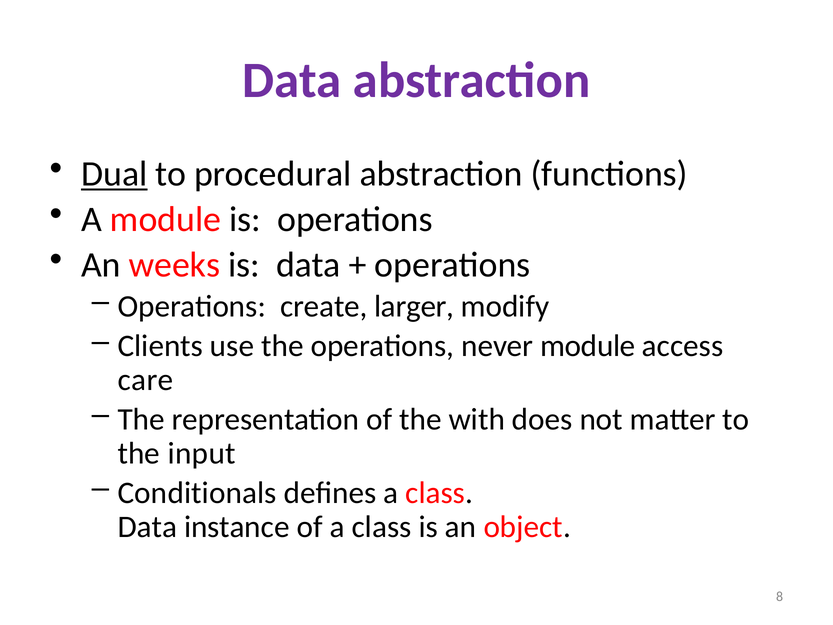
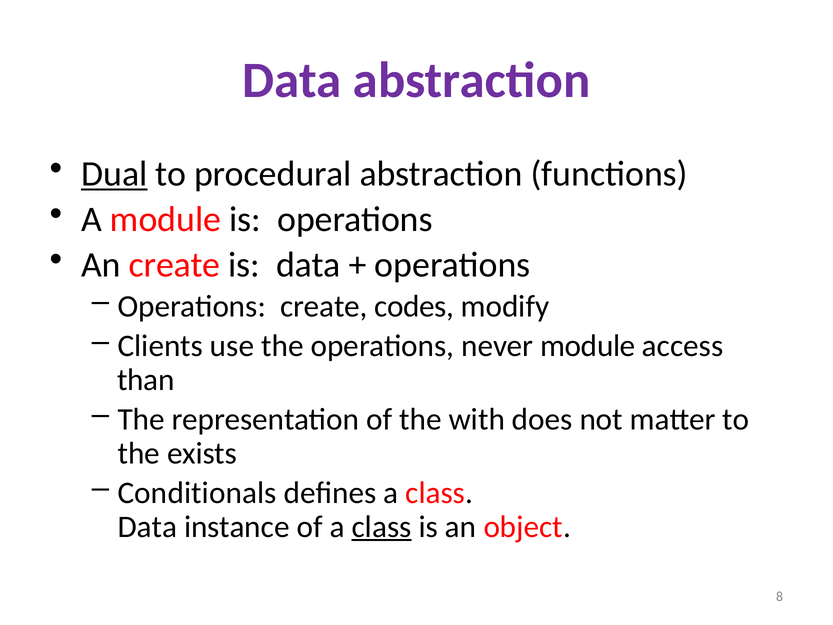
An weeks: weeks -> create
larger: larger -> codes
care: care -> than
input: input -> exists
class at (382, 527) underline: none -> present
